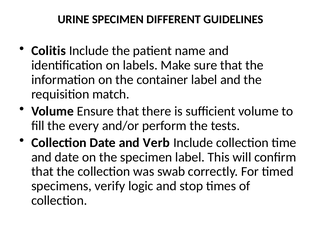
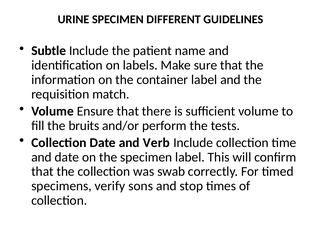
Colitis: Colitis -> Subtle
every: every -> bruits
logic: logic -> sons
